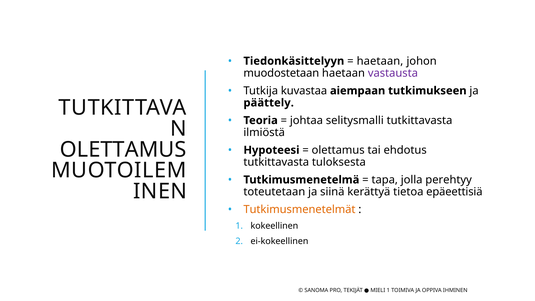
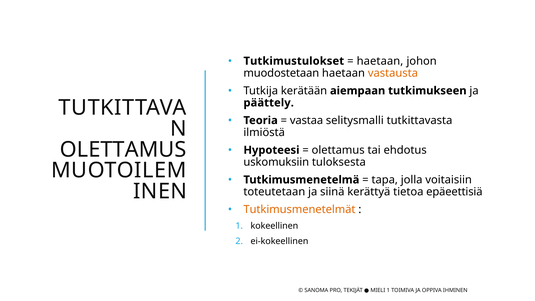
Tiedonkäsittelyyn: Tiedonkäsittelyyn -> Tutkimustulokset
vastausta colour: purple -> orange
kuvastaa: kuvastaa -> kerätään
johtaa: johtaa -> vastaa
tutkittavasta at (276, 162): tutkittavasta -> uskomuksiin
perehtyy: perehtyy -> voitaisiin
